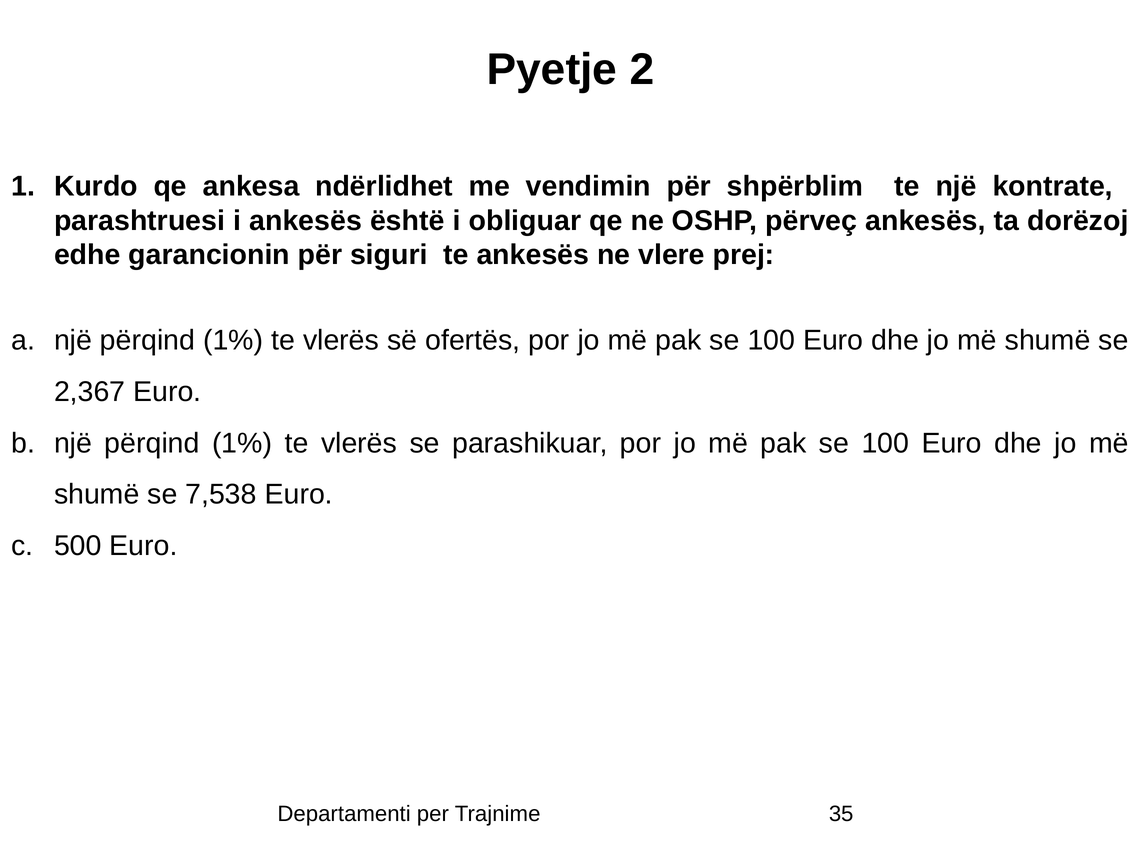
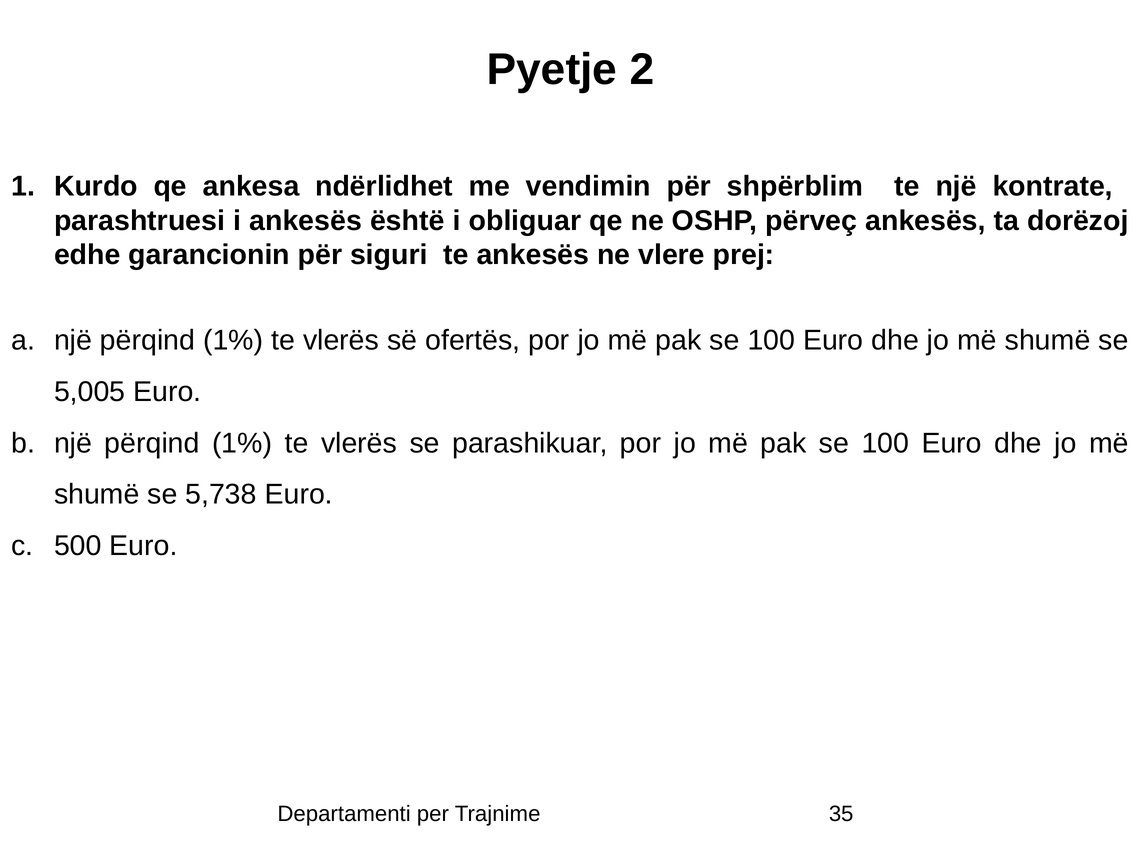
2,367: 2,367 -> 5,005
7,538: 7,538 -> 5,738
